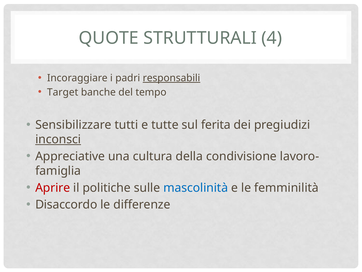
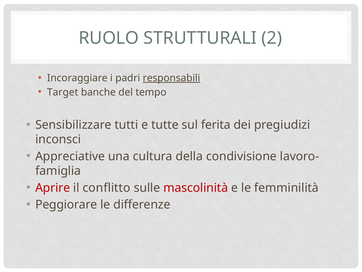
QUOTE: QUOTE -> RUOLO
4: 4 -> 2
inconsci underline: present -> none
politiche: politiche -> conflitto
mascolinità colour: blue -> red
Disaccordo: Disaccordo -> Peggiorare
